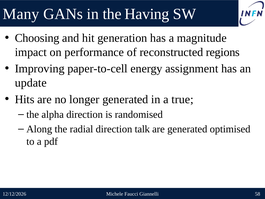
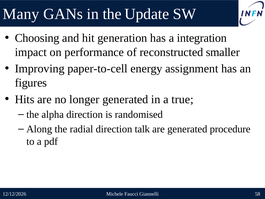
Having: Having -> Update
magnitude: magnitude -> integration
regions: regions -> smaller
update: update -> figures
optimised: optimised -> procedure
